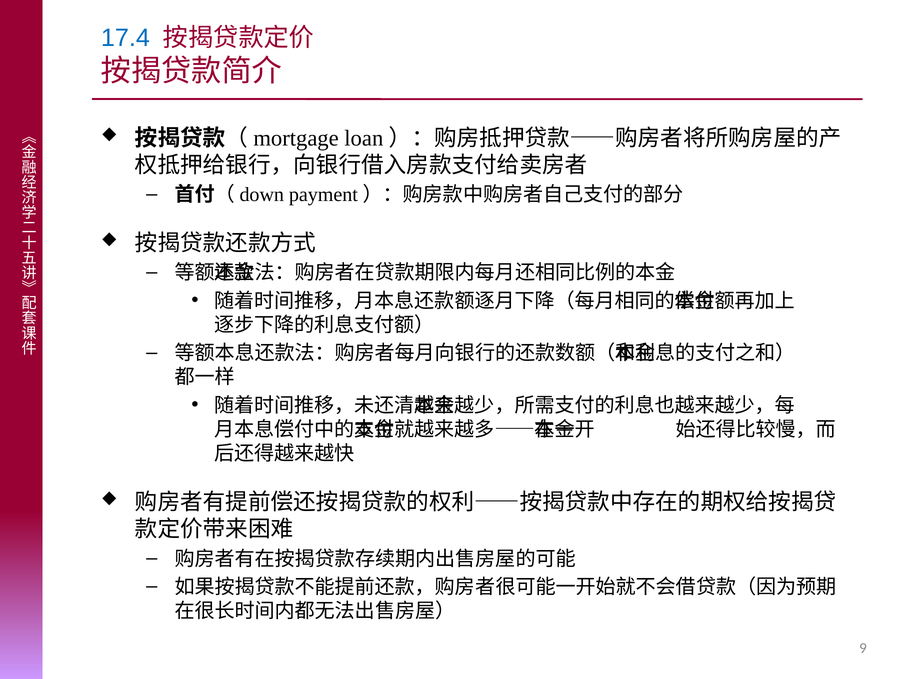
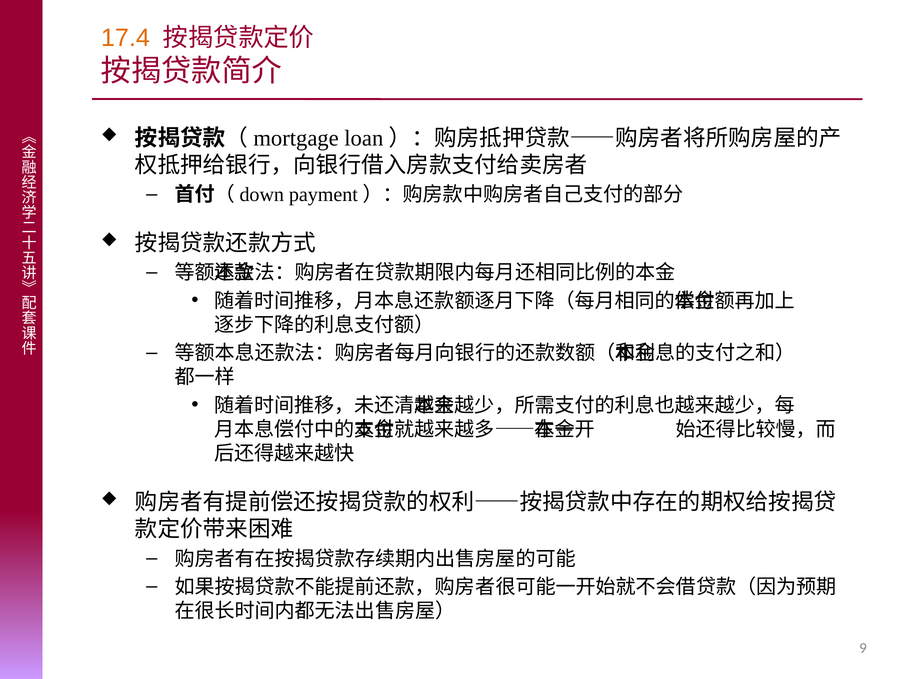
17.4 colour: blue -> orange
